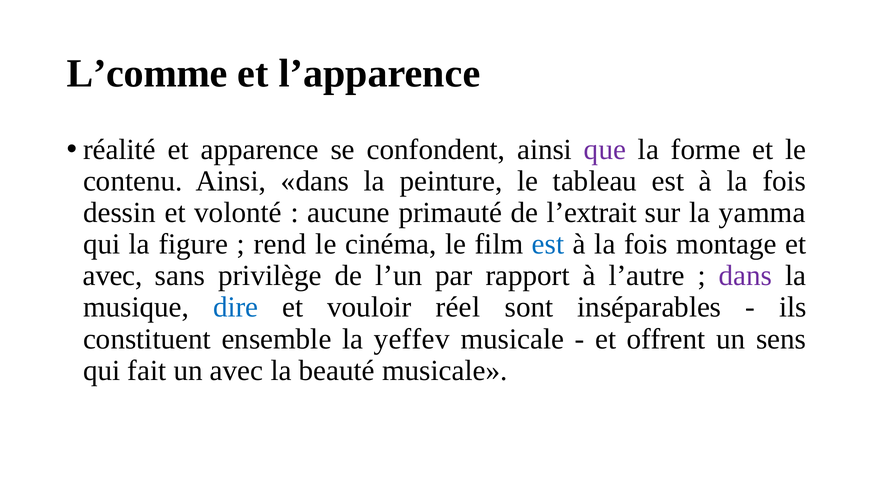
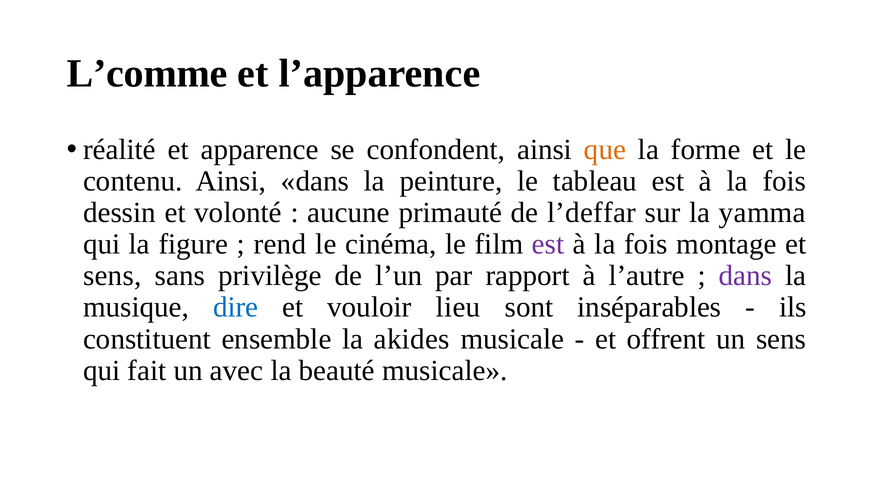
que colour: purple -> orange
l’extrait: l’extrait -> l’deffar
est at (548, 244) colour: blue -> purple
avec at (113, 276): avec -> sens
réel: réel -> lieu
yeffev: yeffev -> akides
